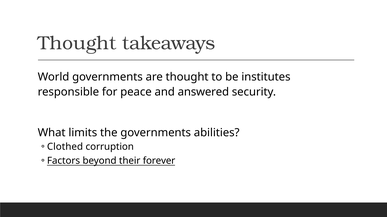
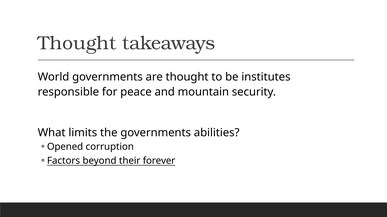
answered: answered -> mountain
Clothed: Clothed -> Opened
